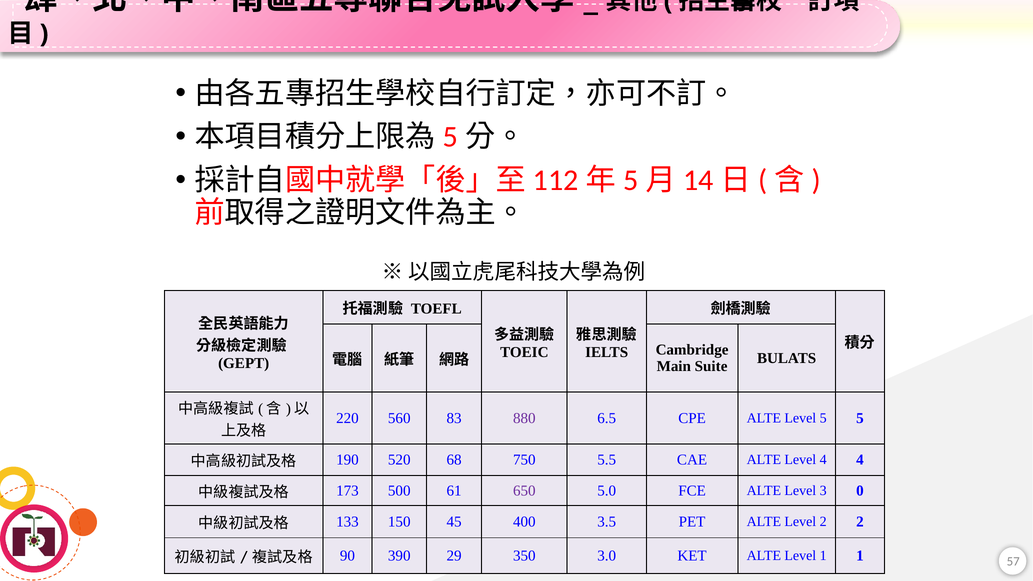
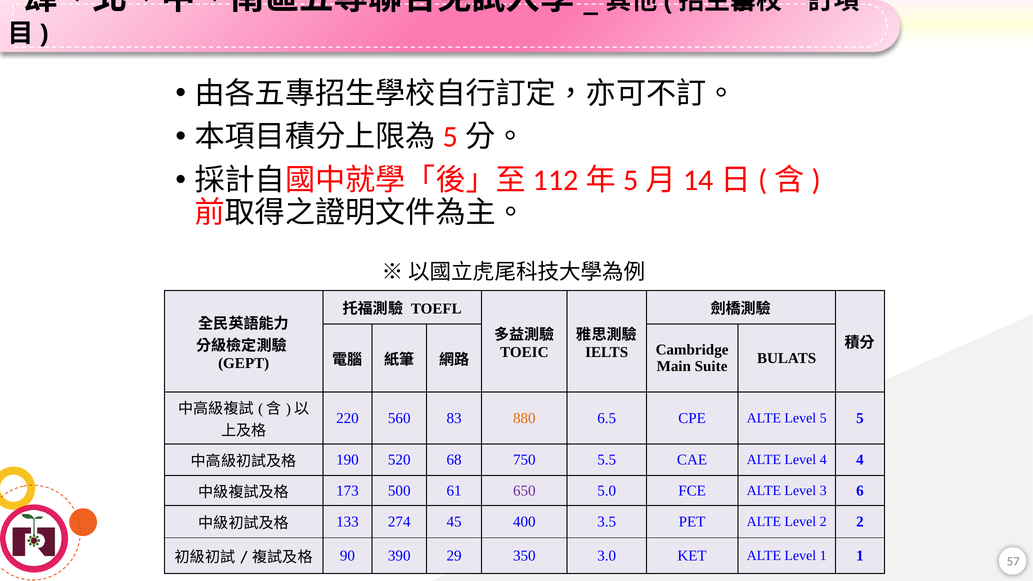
880 colour: purple -> orange
0: 0 -> 6
150: 150 -> 274
